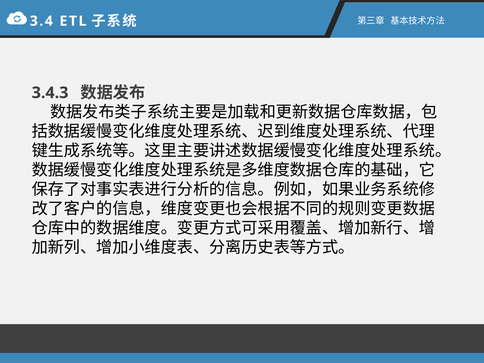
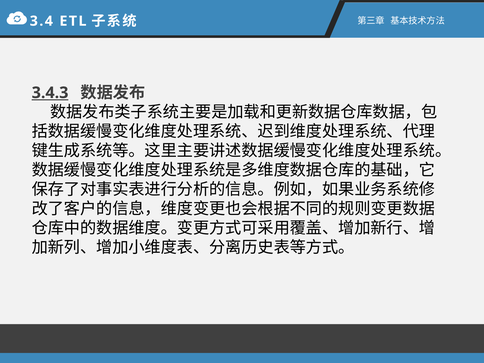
3.4.3 underline: none -> present
